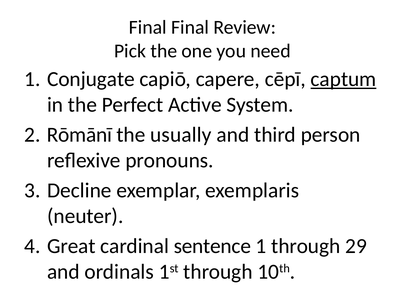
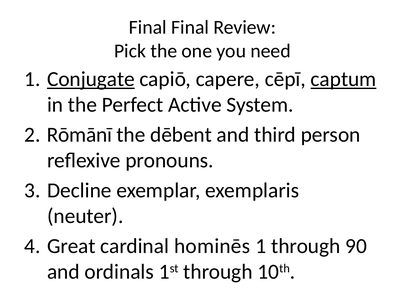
Conjugate underline: none -> present
usually: usually -> dēbent
sentence: sentence -> hominēs
29: 29 -> 90
